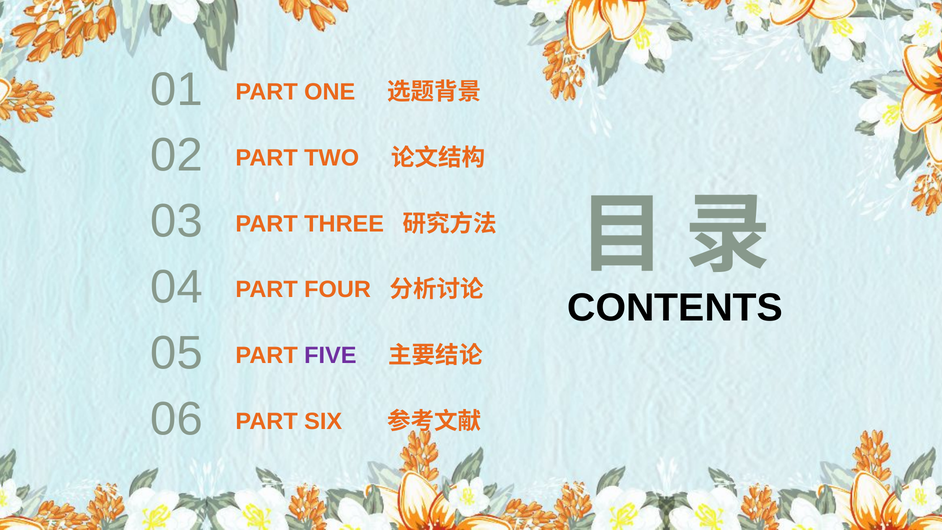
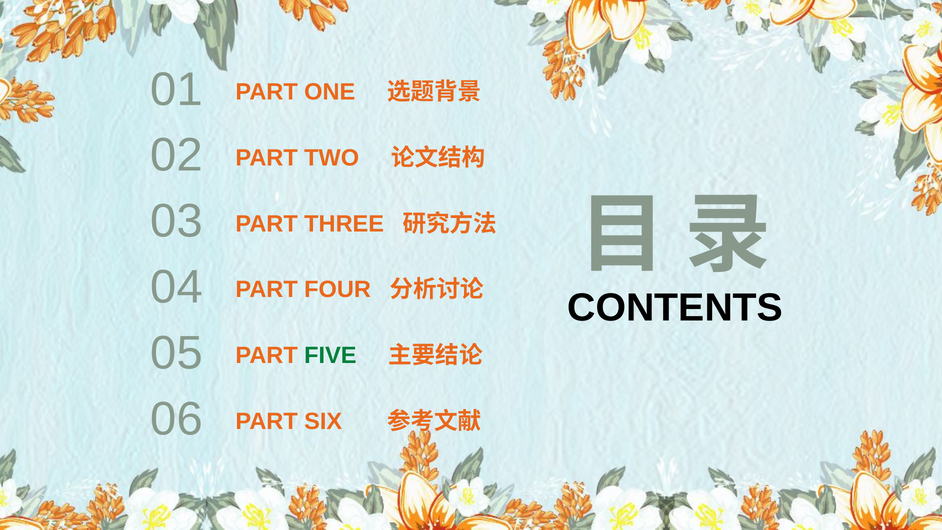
FIVE colour: purple -> green
